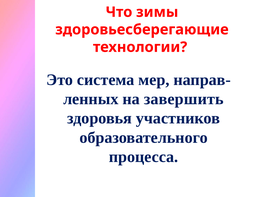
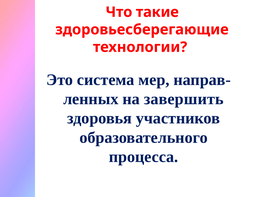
зимы: зимы -> такие
